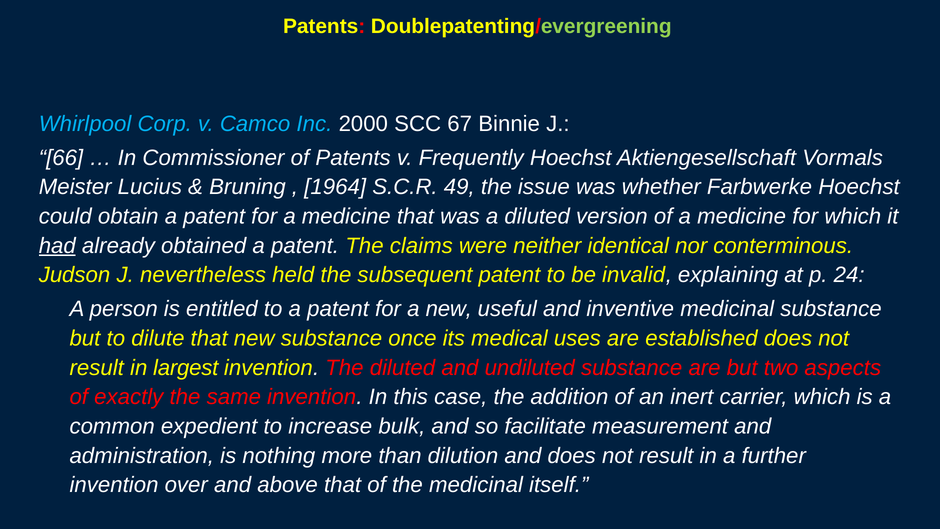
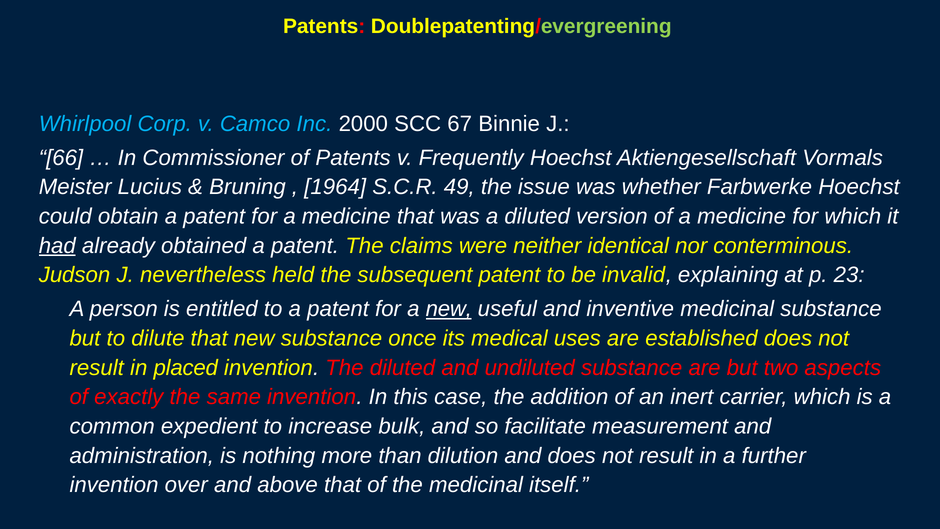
24: 24 -> 23
new at (449, 309) underline: none -> present
largest: largest -> placed
